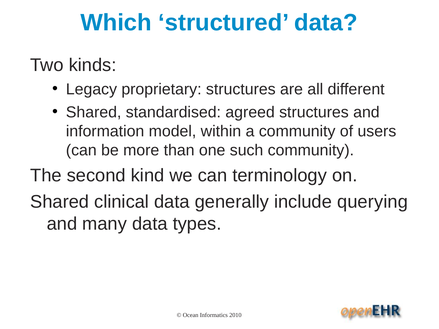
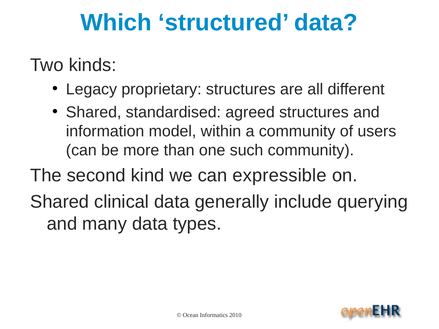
terminology: terminology -> expressible
